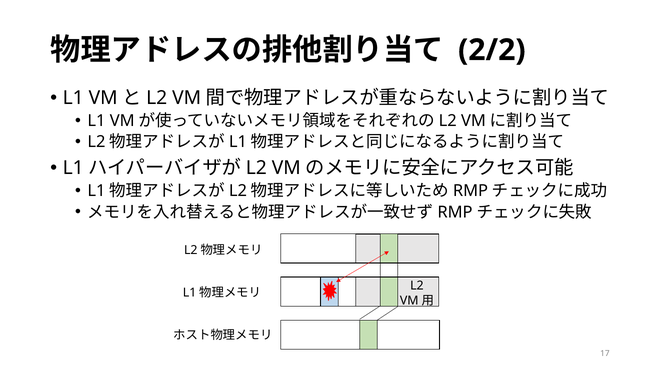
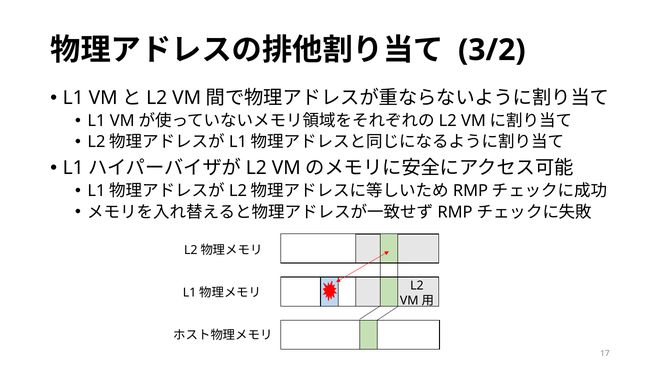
2/2: 2/2 -> 3/2
